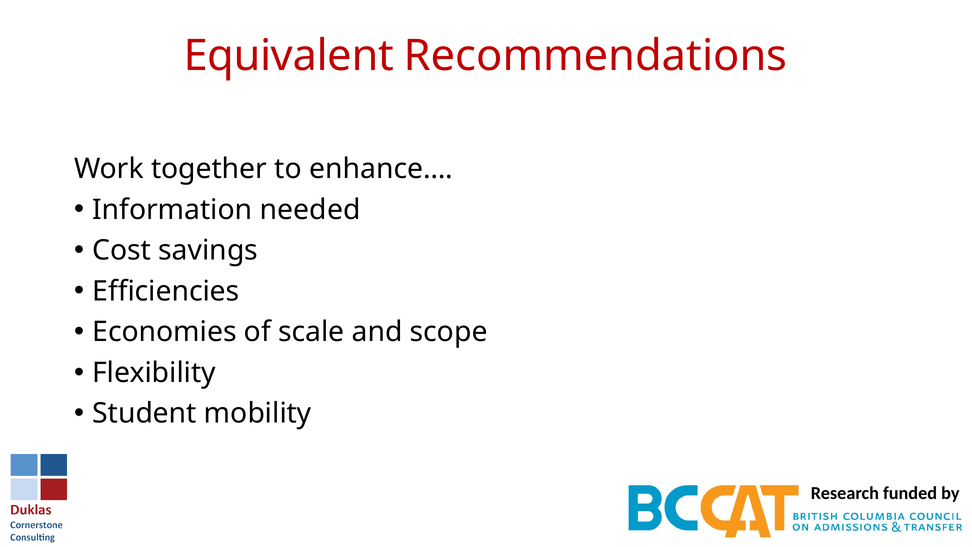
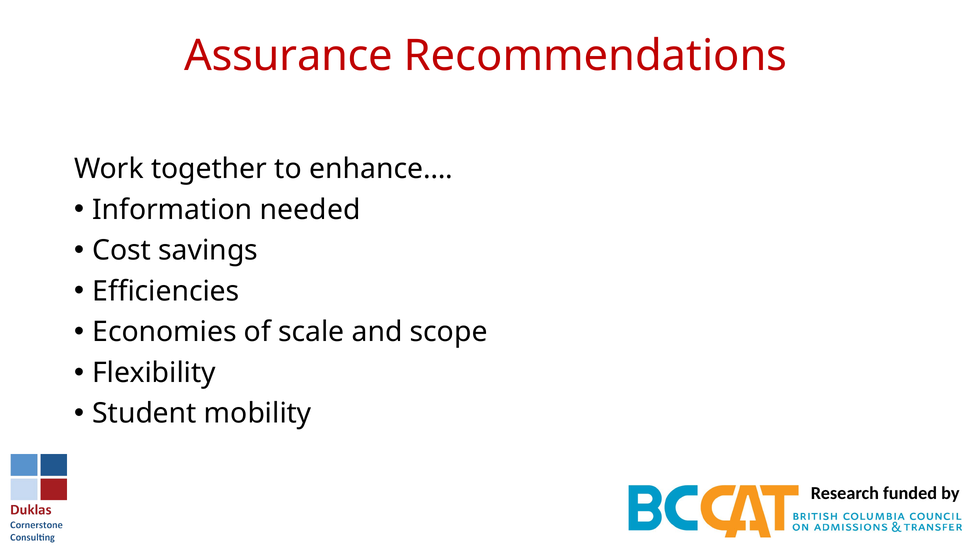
Equivalent: Equivalent -> Assurance
